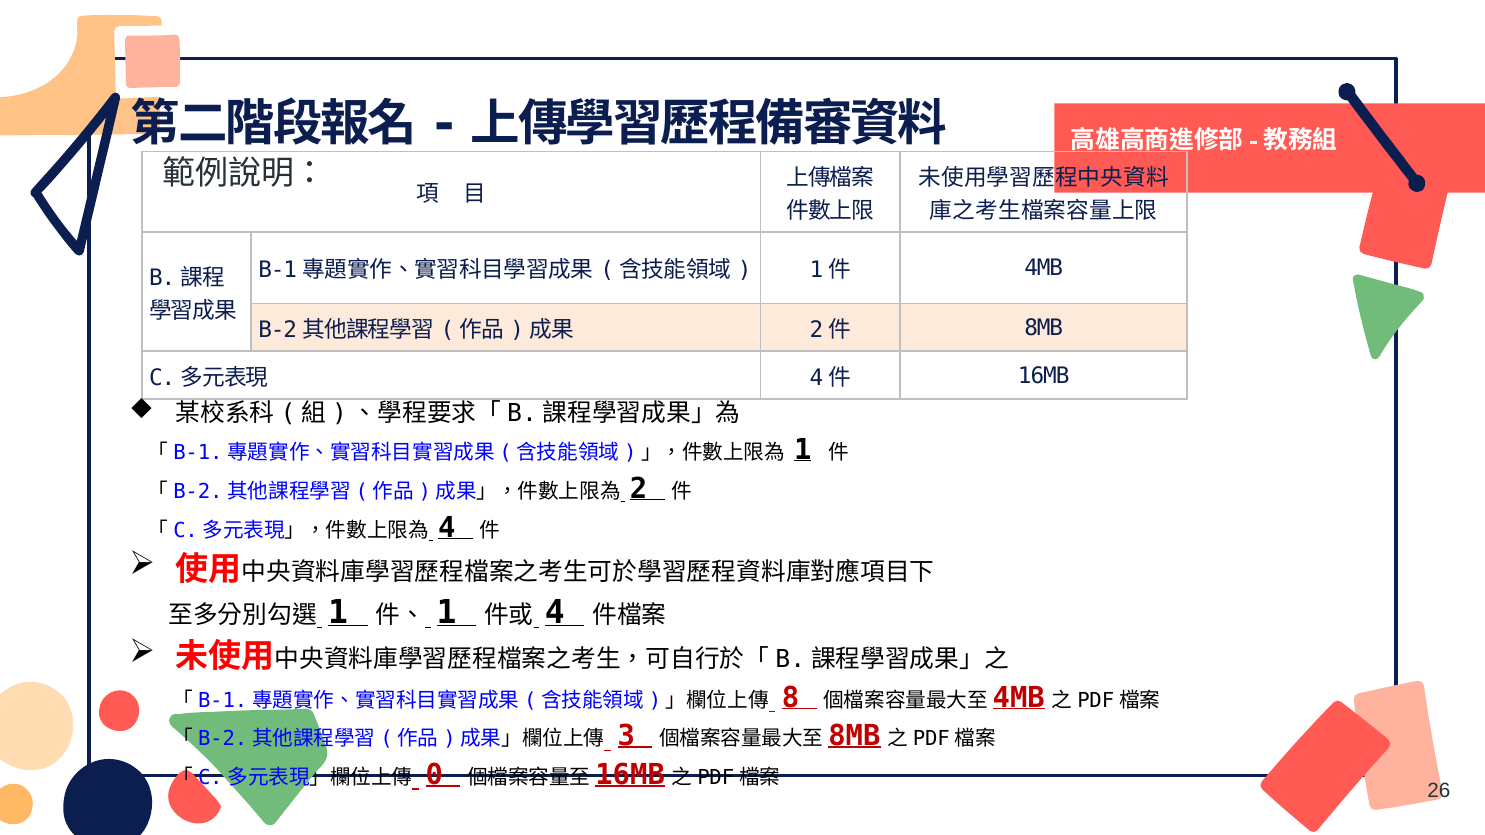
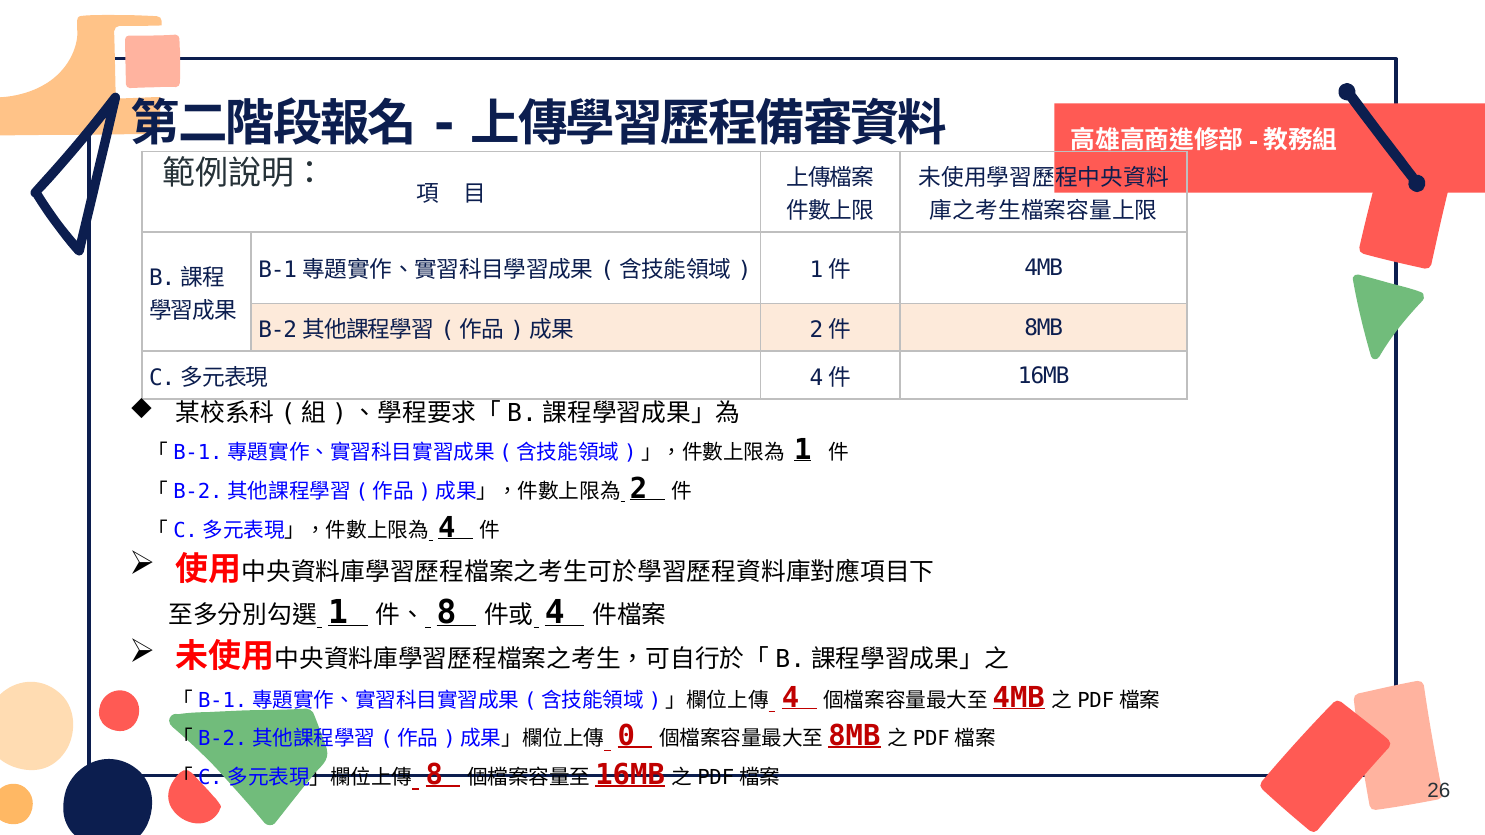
1 at (446, 613): 1 -> 8
8 at (791, 698): 8 -> 4
3: 3 -> 0
0 at (434, 775): 0 -> 8
